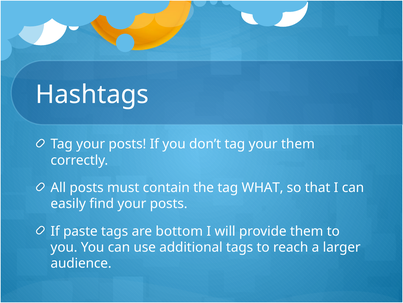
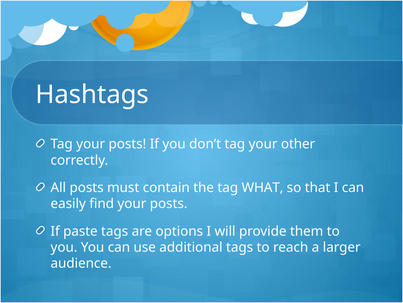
your them: them -> other
bottom: bottom -> options
